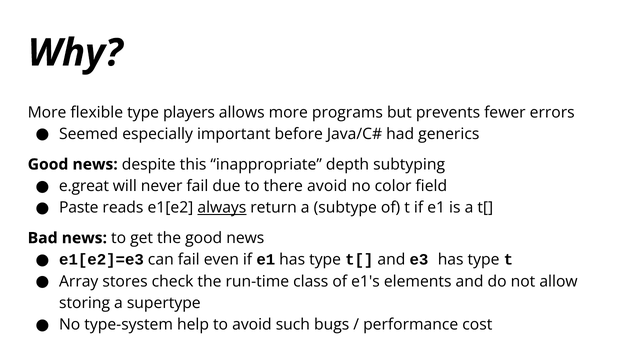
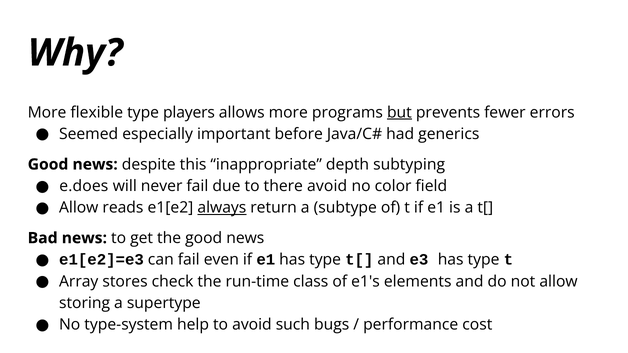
but underline: none -> present
e.great: e.great -> e.does
Paste at (79, 208): Paste -> Allow
